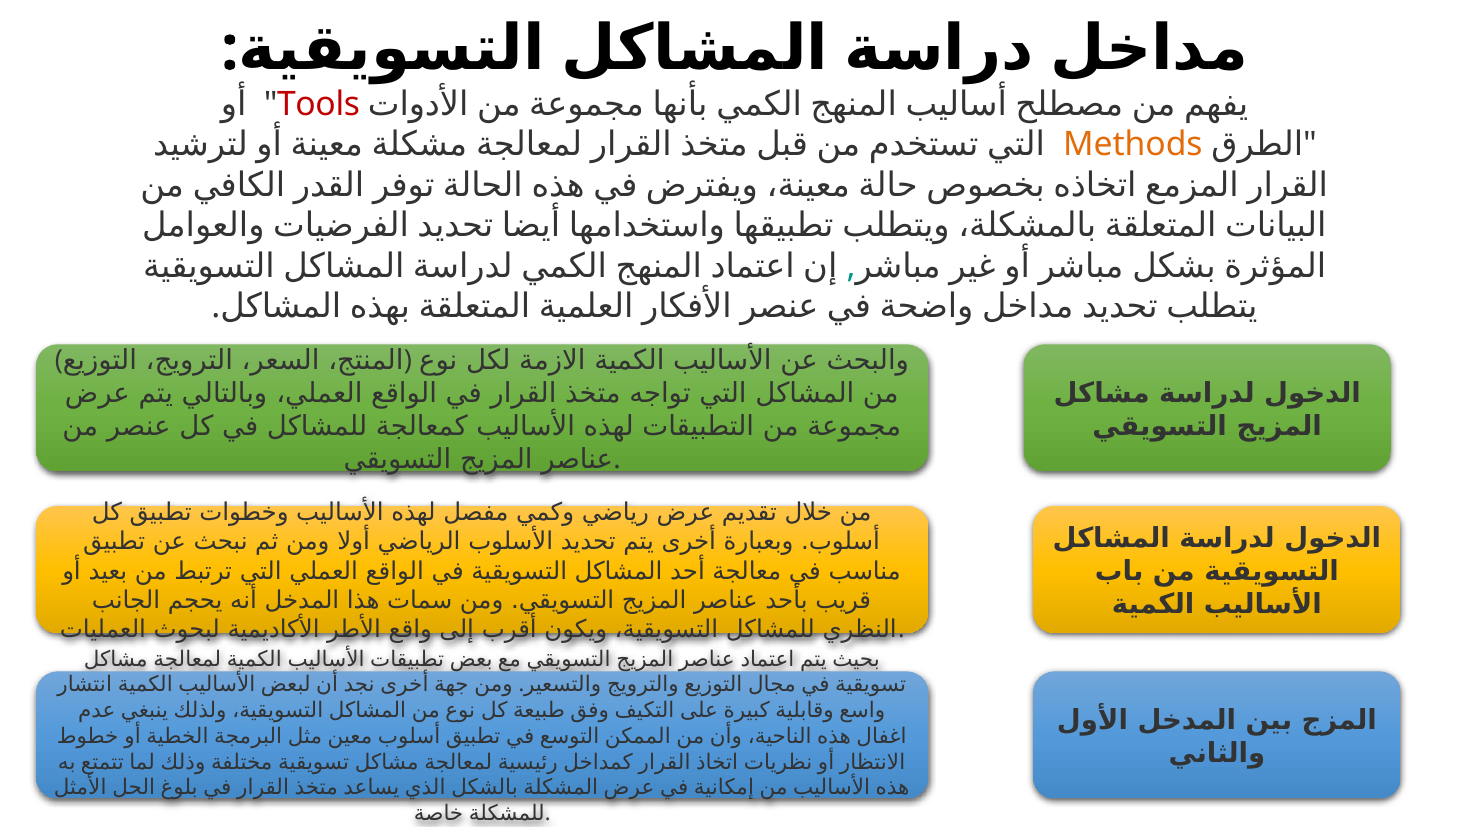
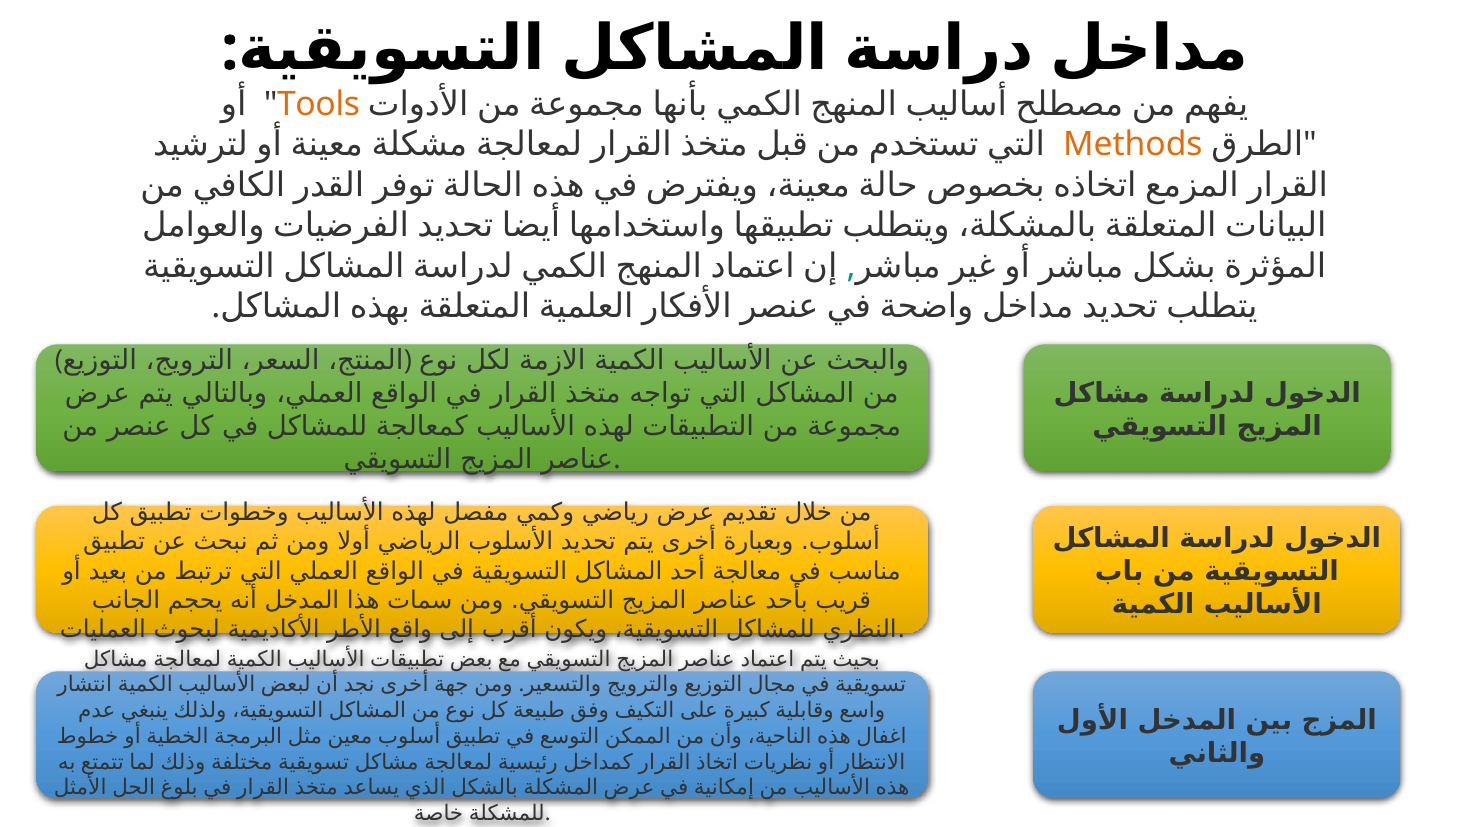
Tools colour: red -> orange
